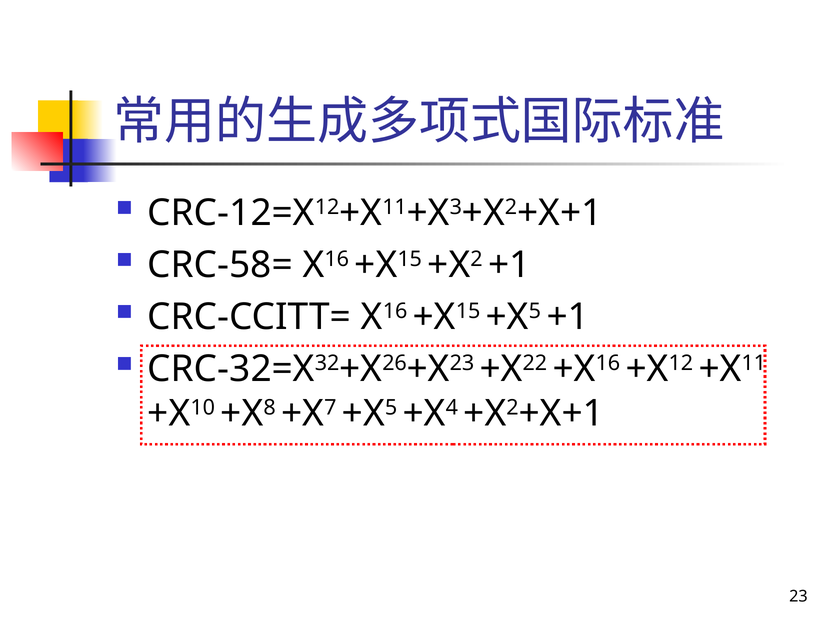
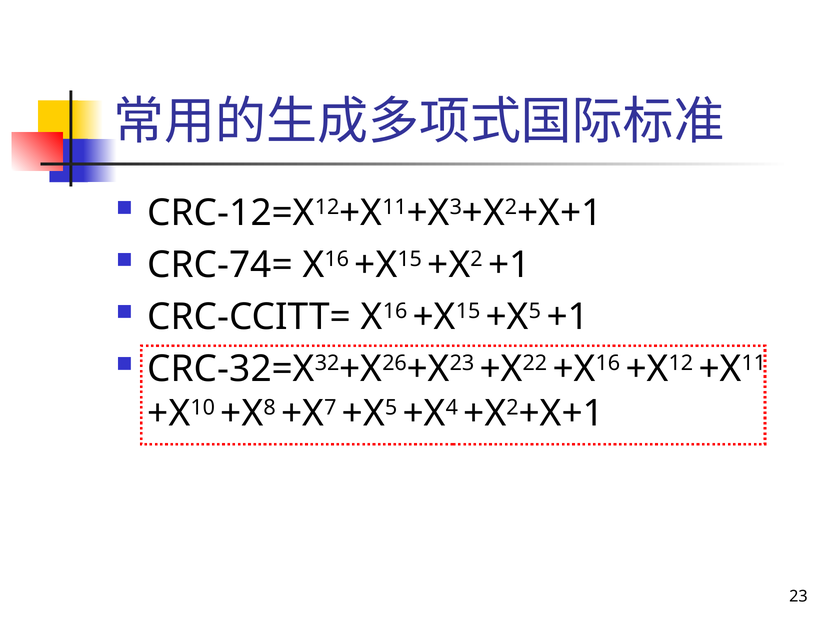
CRC-58=: CRC-58= -> CRC-74=
